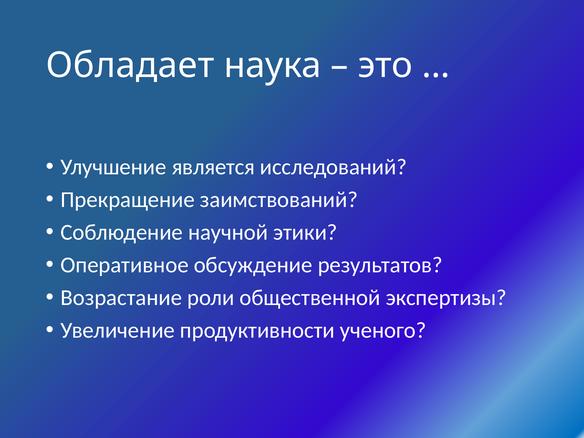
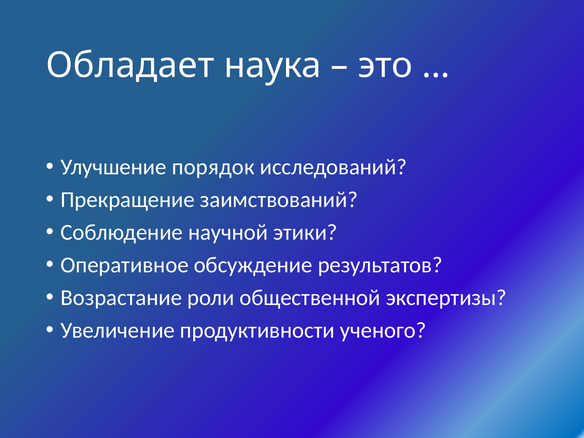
является: является -> порядок
